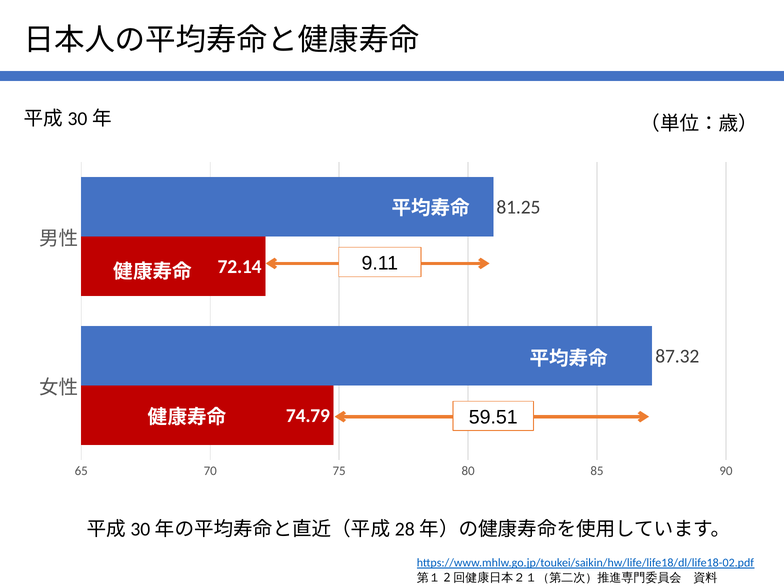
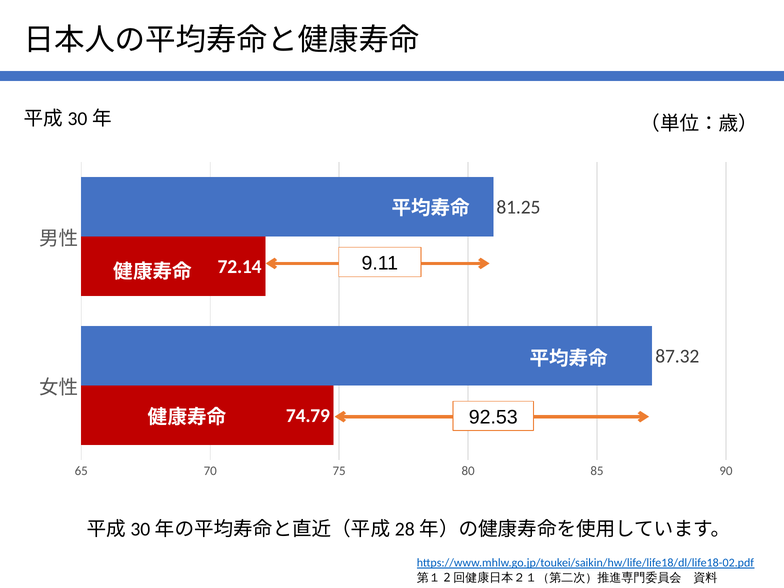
59.51: 59.51 -> 92.53
